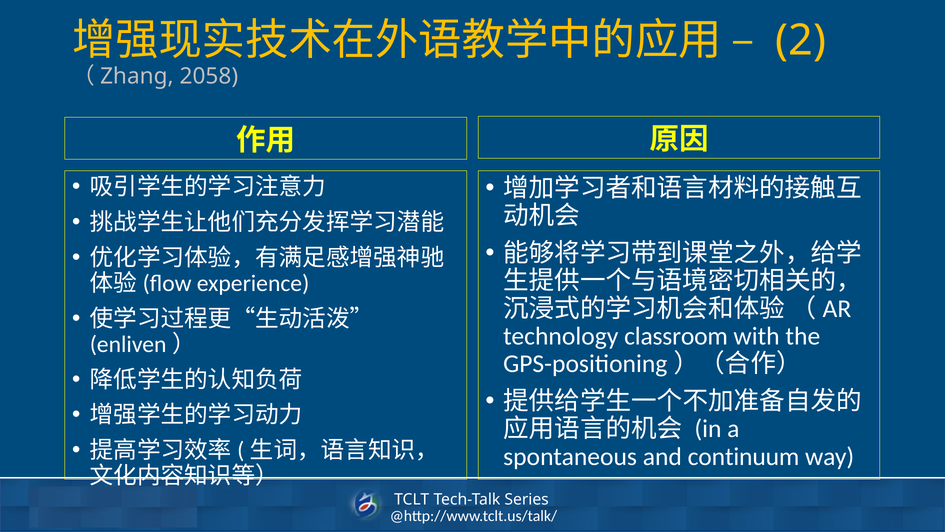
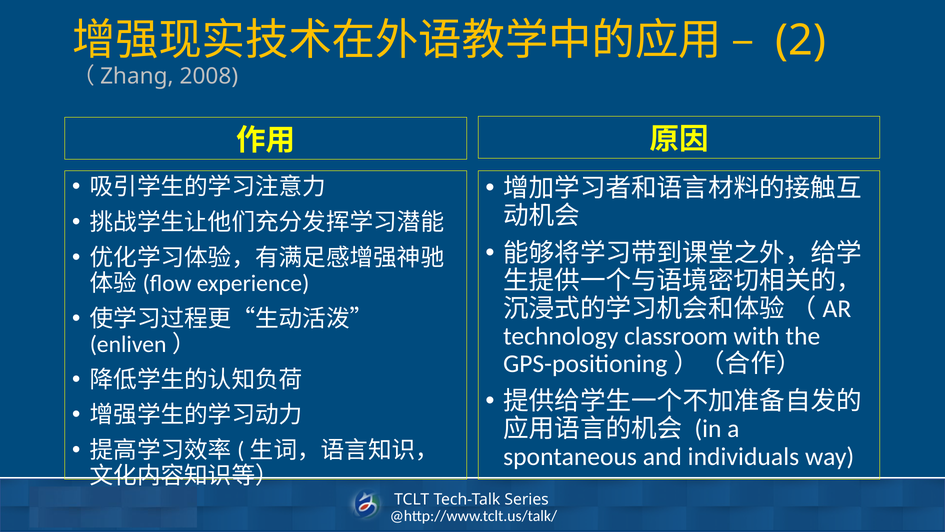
2058: 2058 -> 2008
continuum: continuum -> individuals
